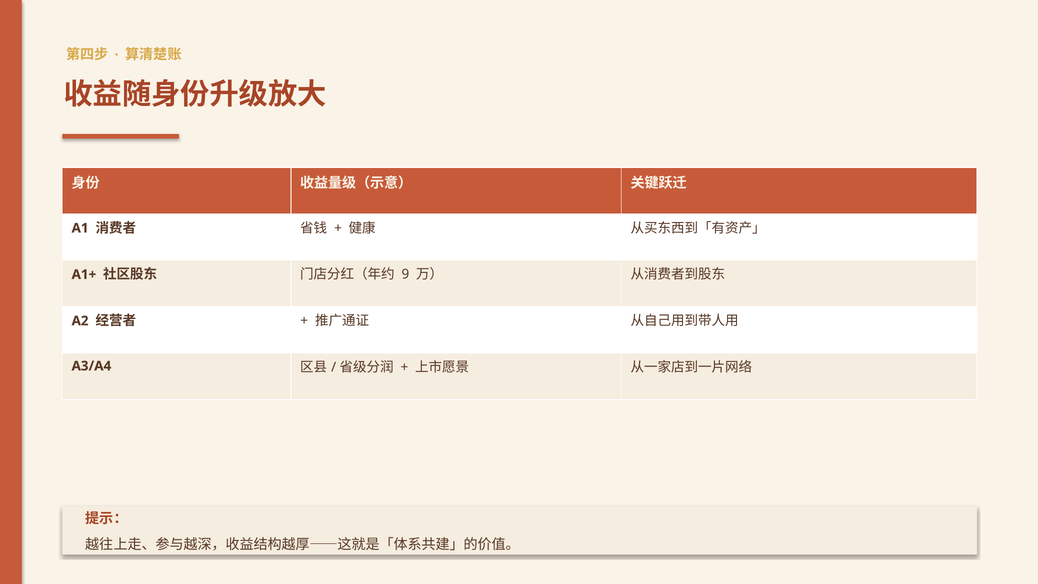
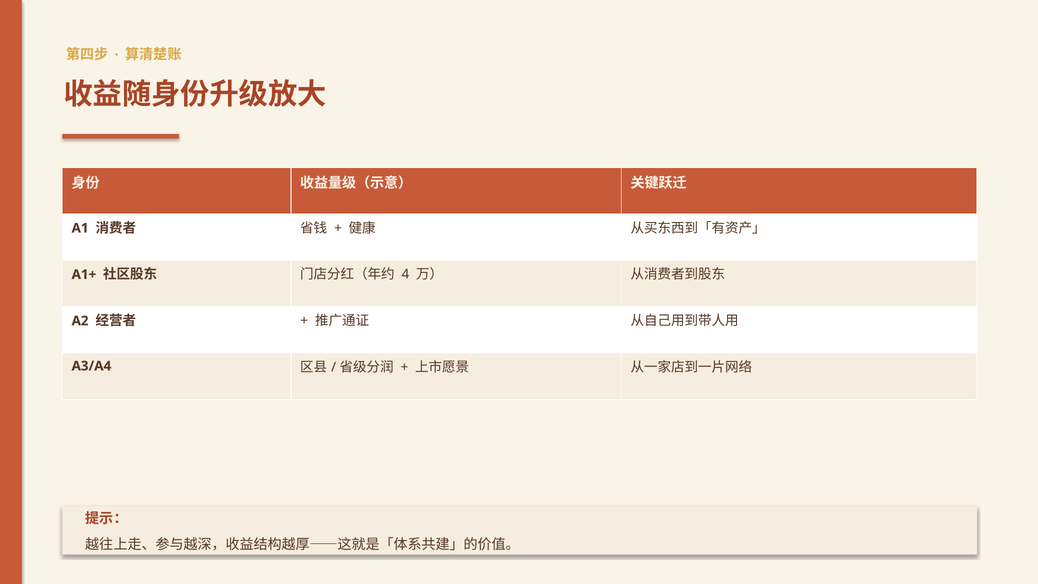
9: 9 -> 4
